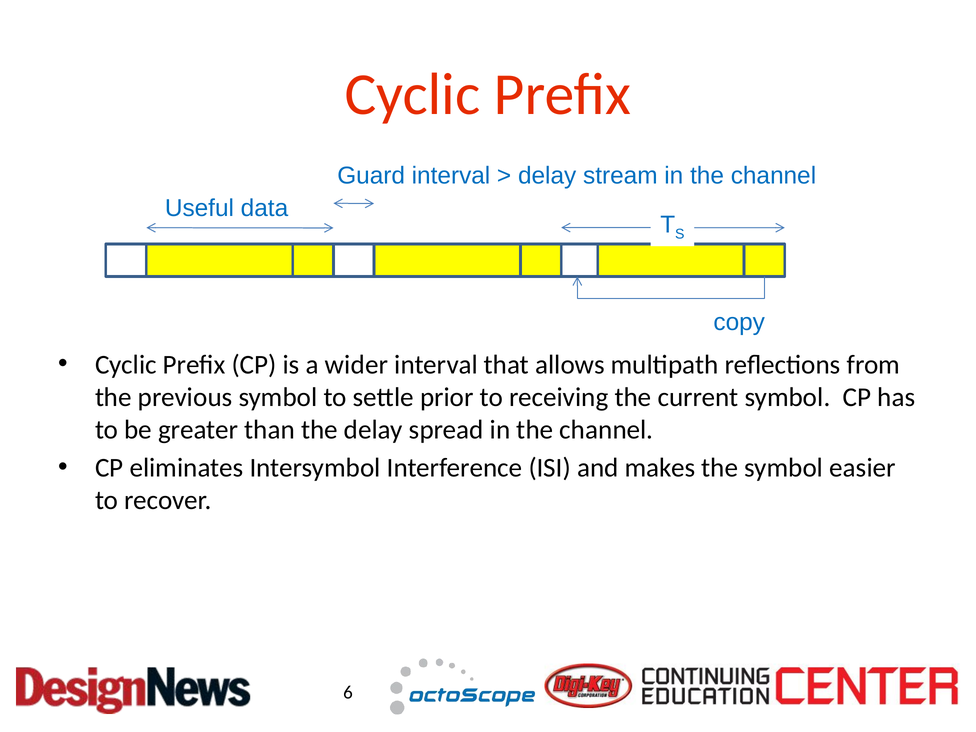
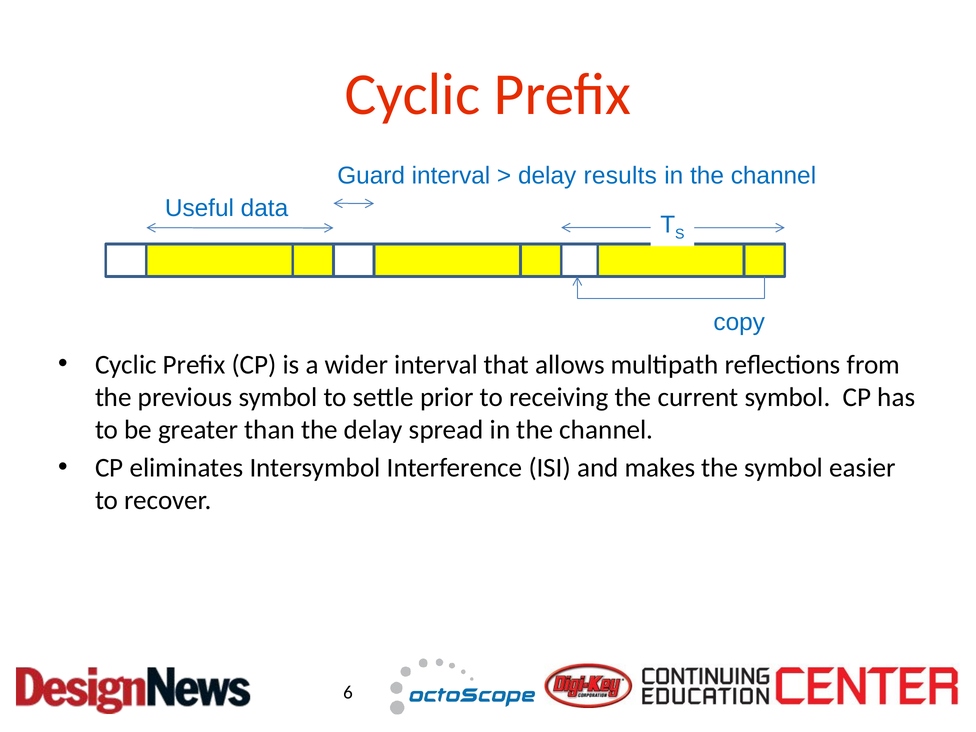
stream: stream -> results
